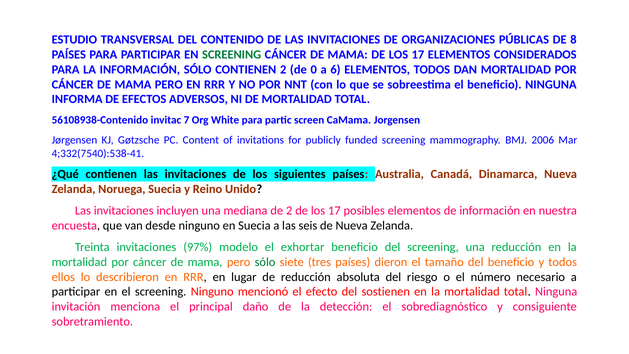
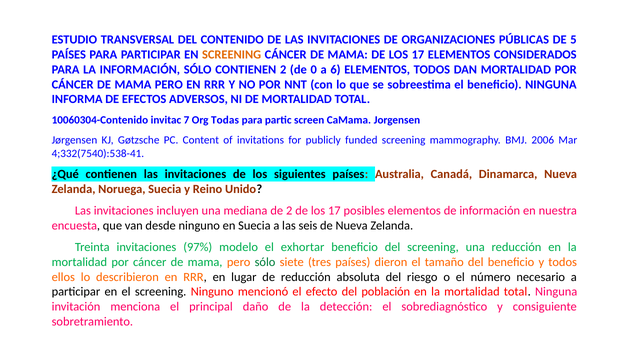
8: 8 -> 5
SCREENING at (232, 55) colour: green -> orange
56108938-Contenido: 56108938-Contenido -> 10060304-Contenido
White: White -> Todas
sostienen: sostienen -> población
